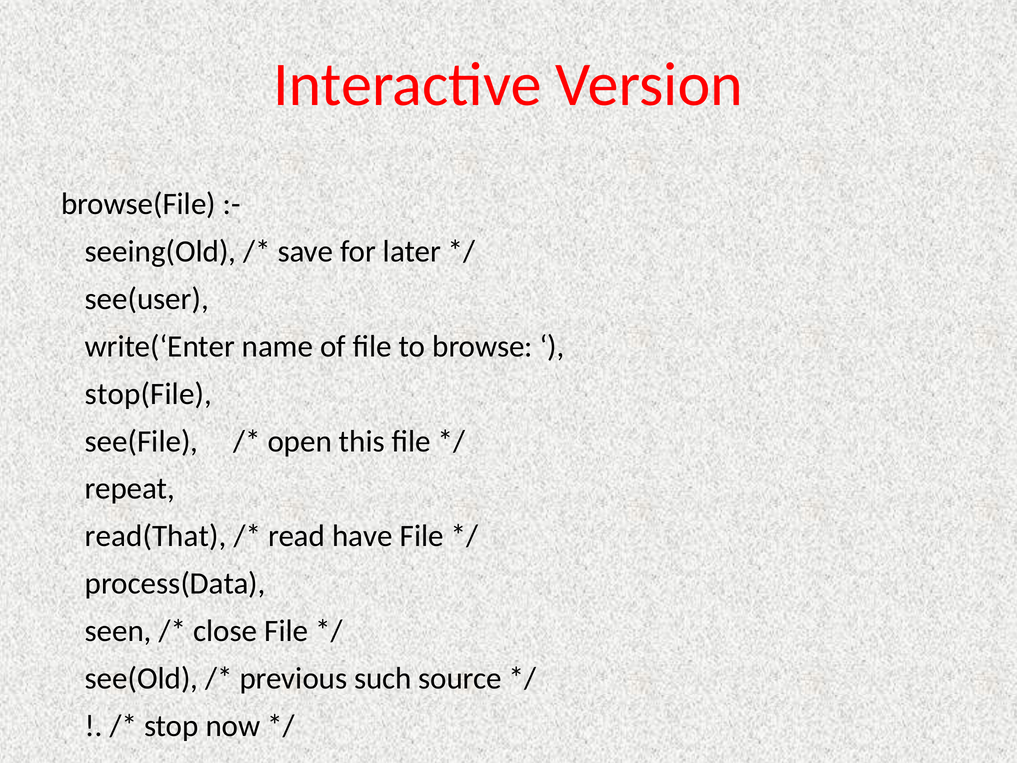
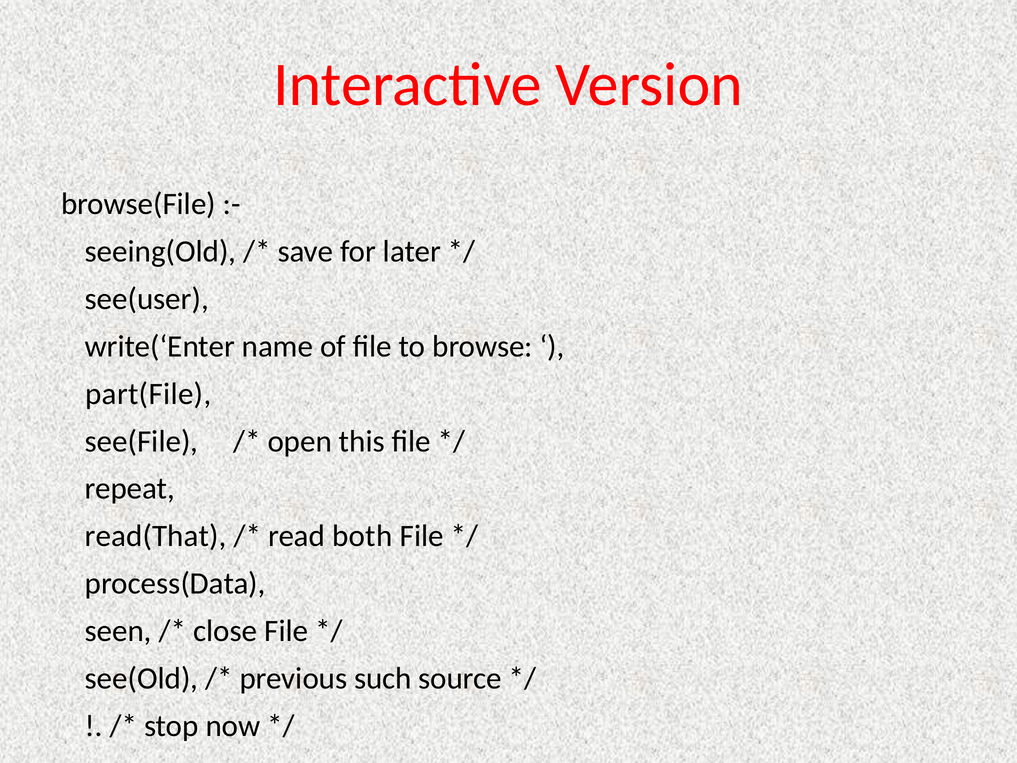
stop(File: stop(File -> part(File
have: have -> both
